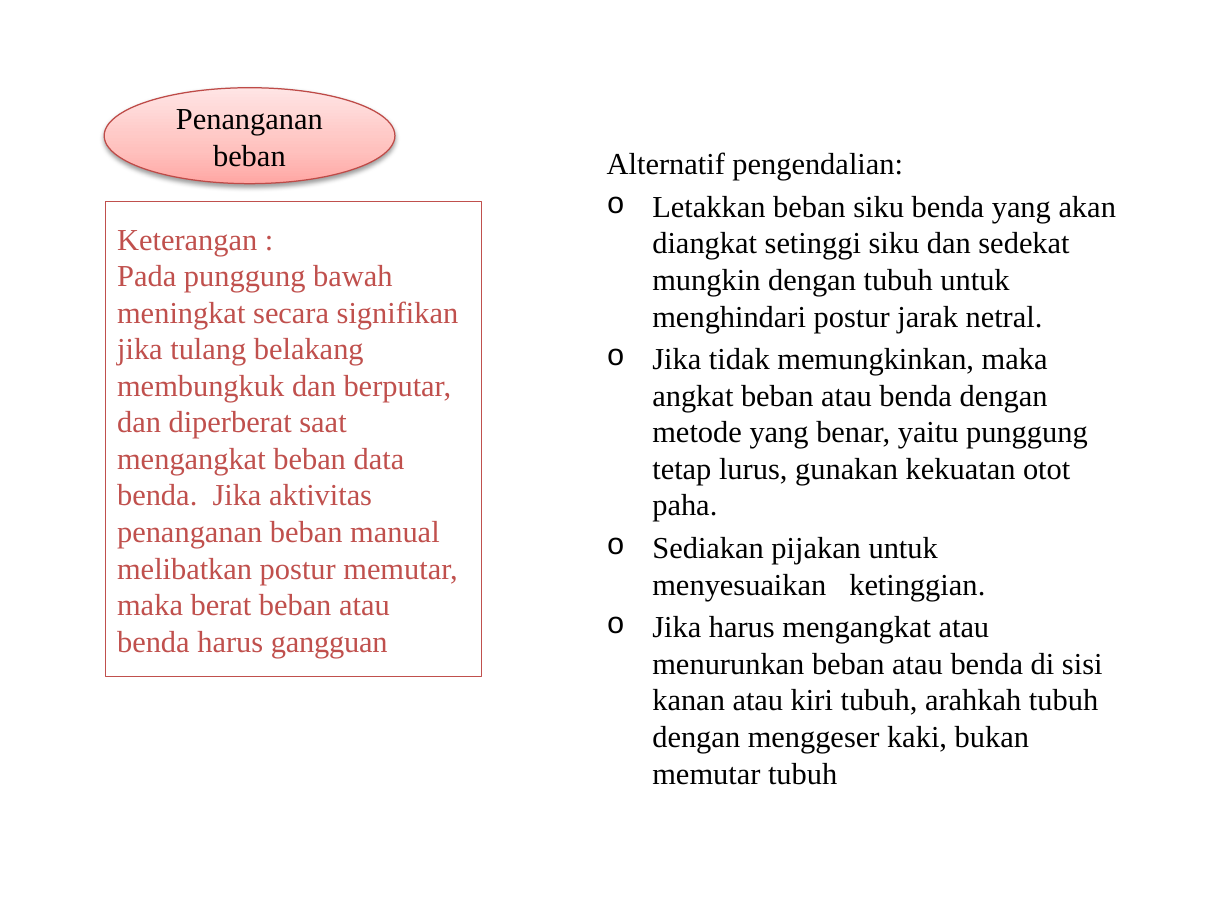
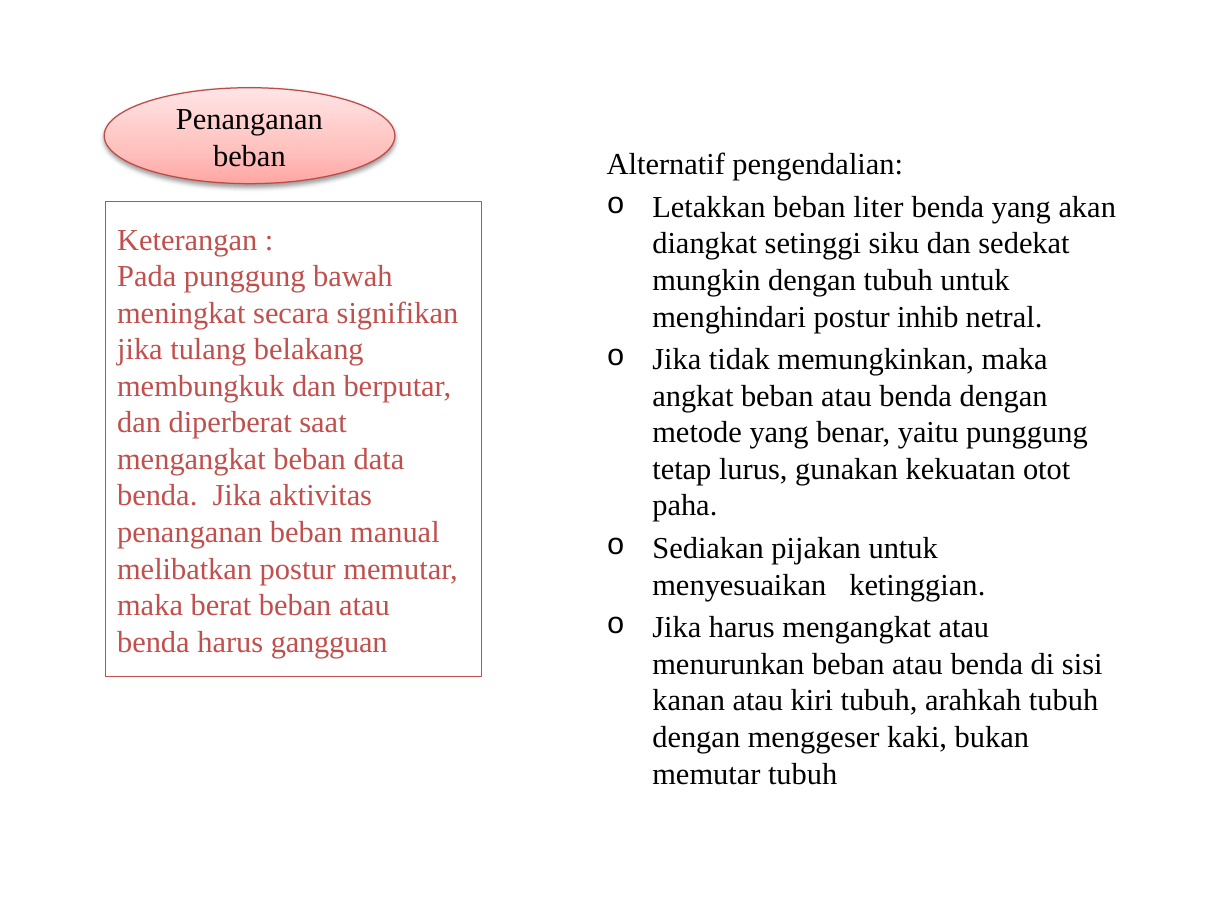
beban siku: siku -> liter
jarak: jarak -> inhib
